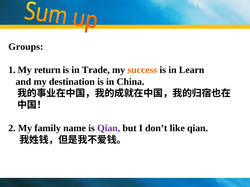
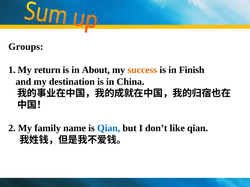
Trade: Trade -> About
Learn: Learn -> Finish
Qian at (109, 129) colour: purple -> blue
